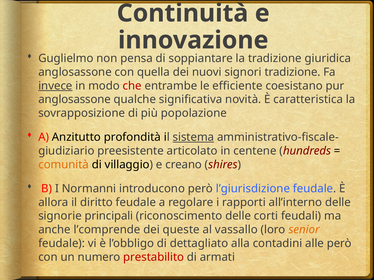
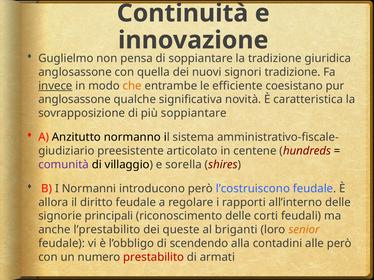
che colour: red -> orange
più popolazione: popolazione -> soppiantare
profondità: profondità -> normanno
sistema underline: present -> none
comunità colour: orange -> purple
creano: creano -> sorella
l’giurisdizione: l’giurisdizione -> l’costruiscono
l’comprende: l’comprende -> l’prestabilito
vassallo: vassallo -> briganti
dettagliato: dettagliato -> scendendo
